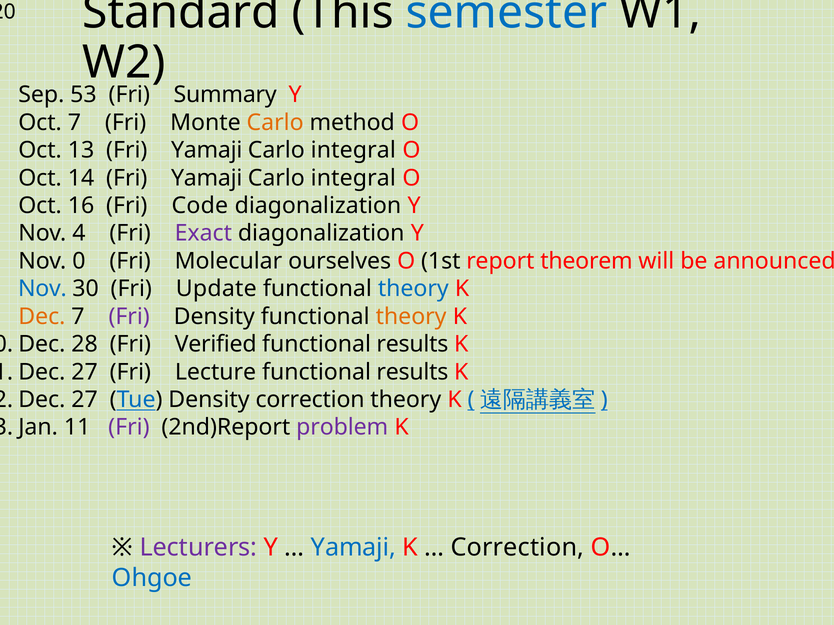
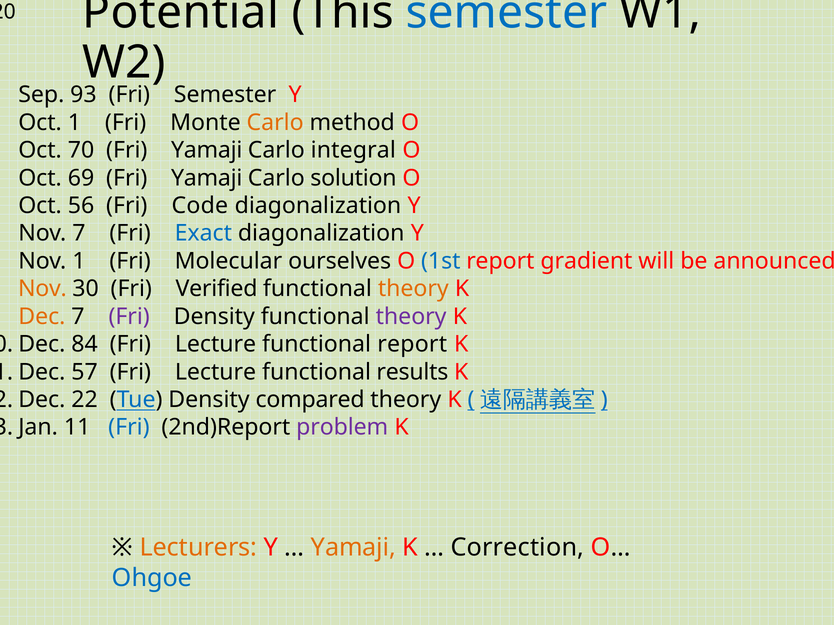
Standard: Standard -> Potential
53: 53 -> 93
Fri Summary: Summary -> Semester
Oct 7: 7 -> 1
13: 13 -> 70
14: 14 -> 69
integral at (353, 178): integral -> solution
16: 16 -> 56
Nov 4: 4 -> 7
Exact colour: purple -> blue
Nov 0: 0 -> 1
1st colour: black -> blue
theorem: theorem -> gradient
Nov at (42, 289) colour: blue -> orange
Update: Update -> Verified
theory at (413, 289) colour: blue -> orange
theory at (411, 317) colour: orange -> purple
28: 28 -> 84
Verified at (216, 344): Verified -> Lecture
results at (412, 344): results -> report
27 at (85, 372): 27 -> 57
27 at (85, 400): 27 -> 22
Density correction: correction -> compared
Fri at (129, 428) colour: purple -> blue
Lecturers colour: purple -> orange
Yamaji at (353, 548) colour: blue -> orange
